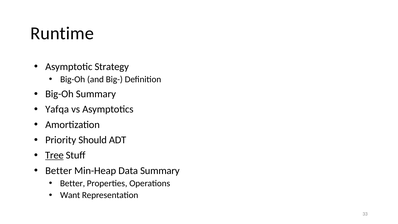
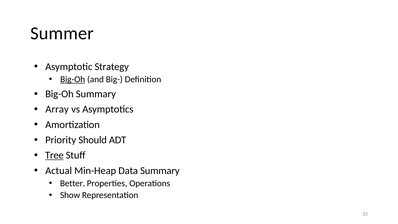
Runtime: Runtime -> Summer
Big-Oh at (73, 79) underline: none -> present
Yafqa: Yafqa -> Array
Better at (59, 171): Better -> Actual
Want: Want -> Show
